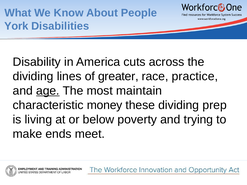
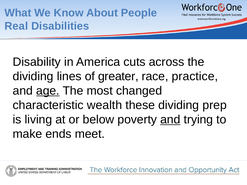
York: York -> Real
maintain: maintain -> changed
money: money -> wealth
and at (170, 120) underline: none -> present
